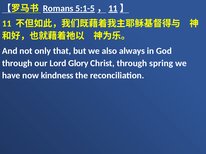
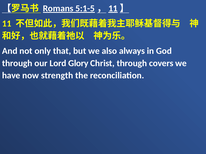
spring: spring -> covers
kindness: kindness -> strength
